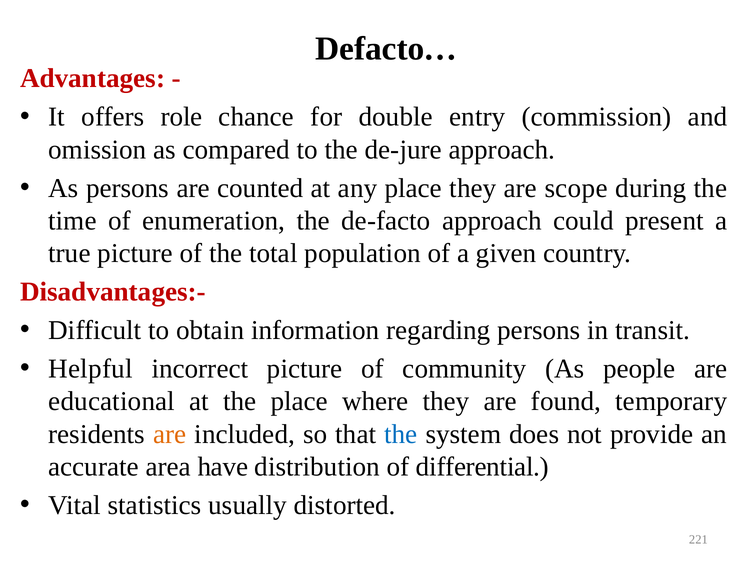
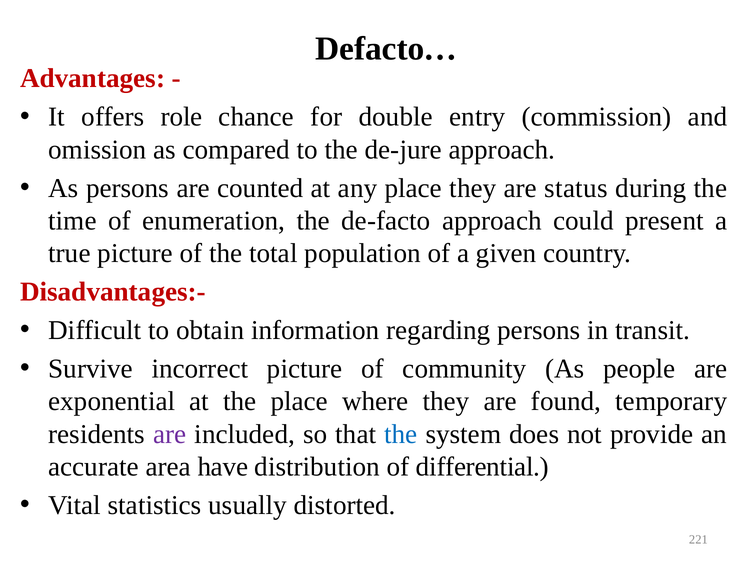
scope: scope -> status
Helpful: Helpful -> Survive
educational: educational -> exponential
are at (170, 434) colour: orange -> purple
